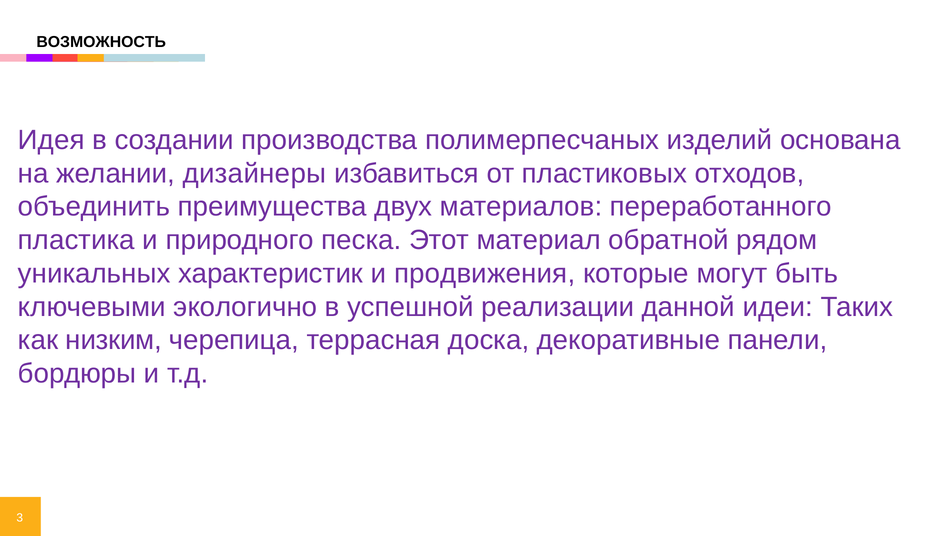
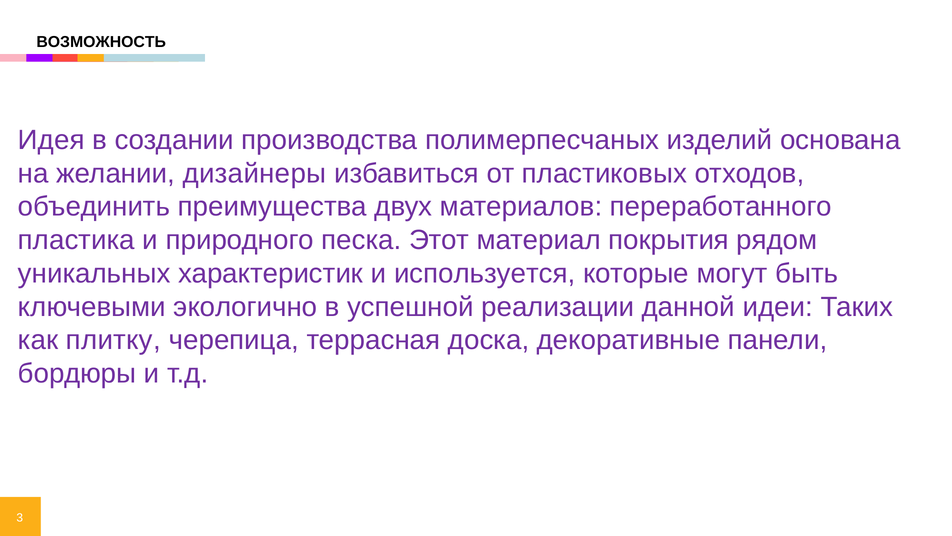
обратной: обратной -> покрытия
продвижения: продвижения -> используется
низким: низким -> плитку
